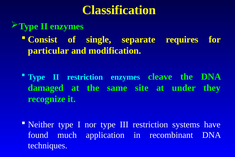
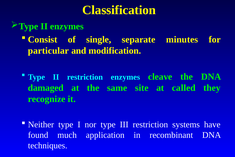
requires: requires -> minutes
under: under -> called
